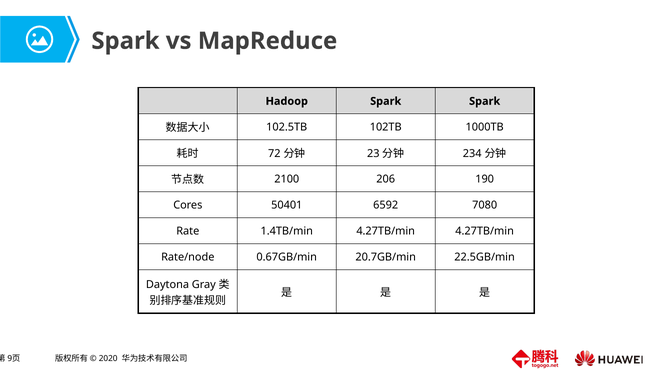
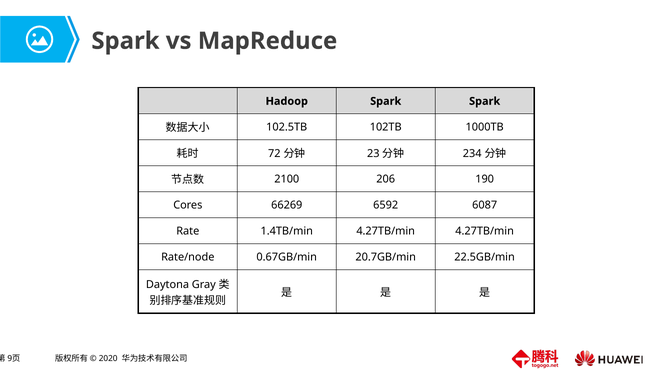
50401: 50401 -> 66269
7080: 7080 -> 6087
